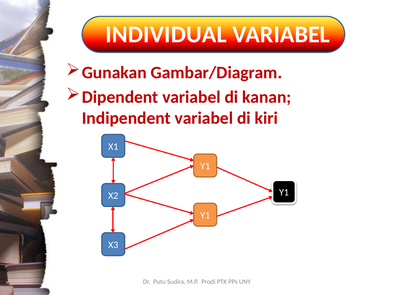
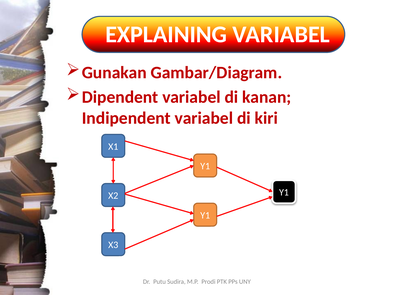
INDIVIDUAL: INDIVIDUAL -> EXPLAINING
